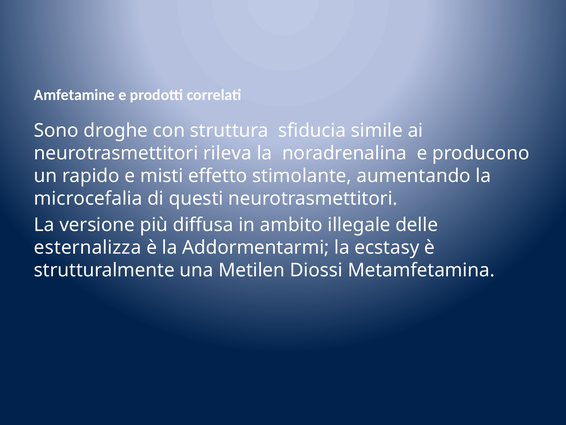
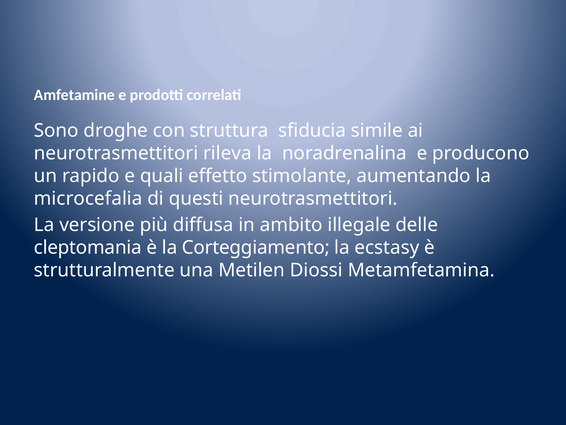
misti: misti -> quali
esternalizza: esternalizza -> cleptomania
Addormentarmi: Addormentarmi -> Corteggiamento
